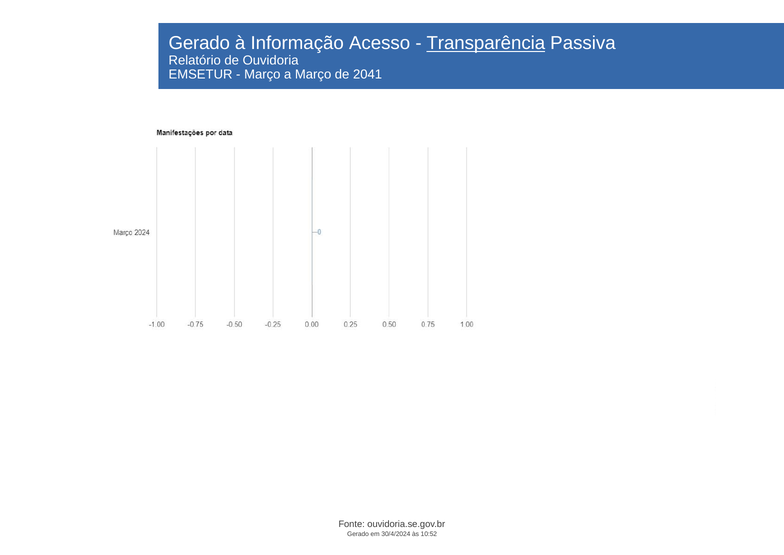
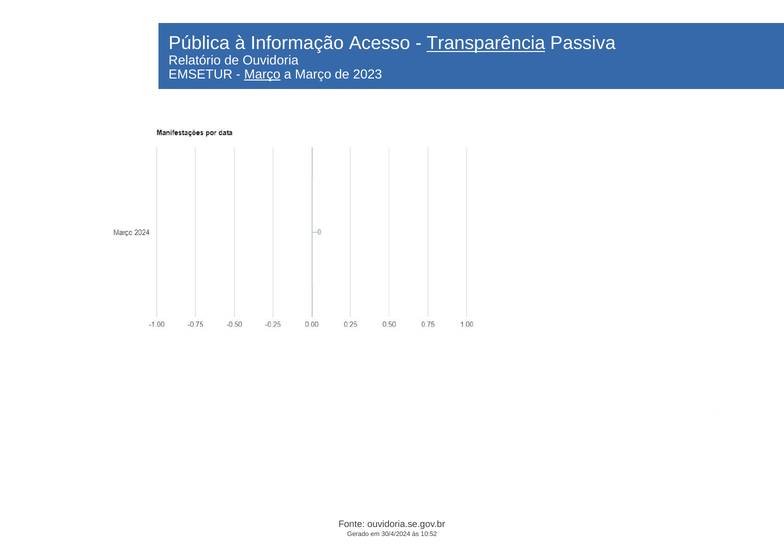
Gerado at (199, 43): Gerado -> Pública
Março at (262, 74) underline: none -> present
2041: 2041 -> 2023
